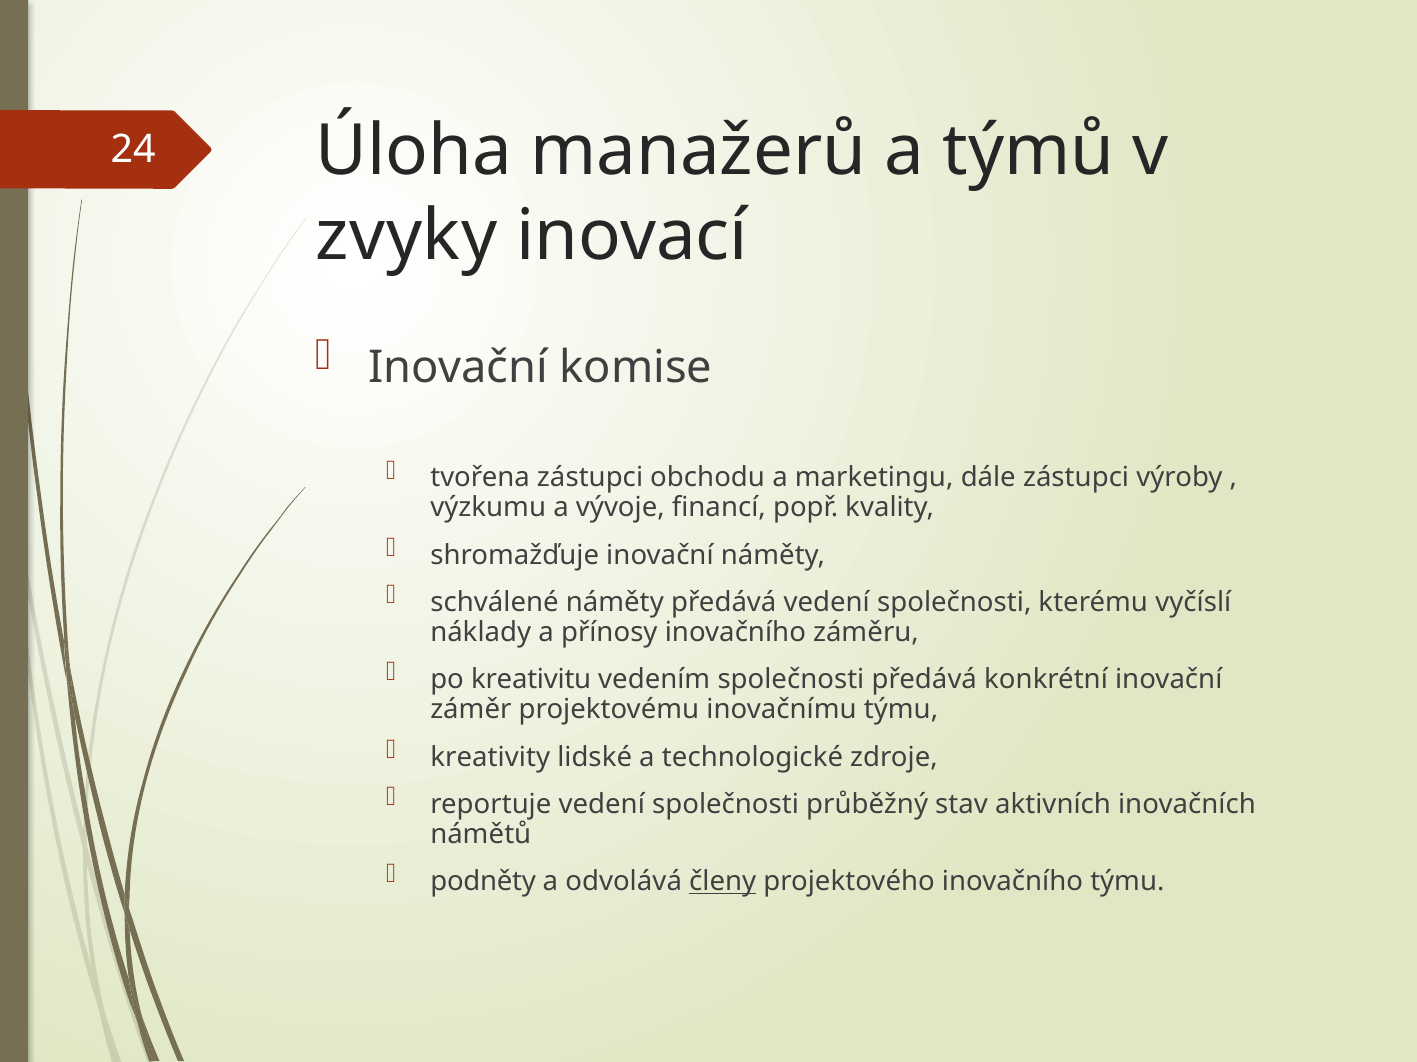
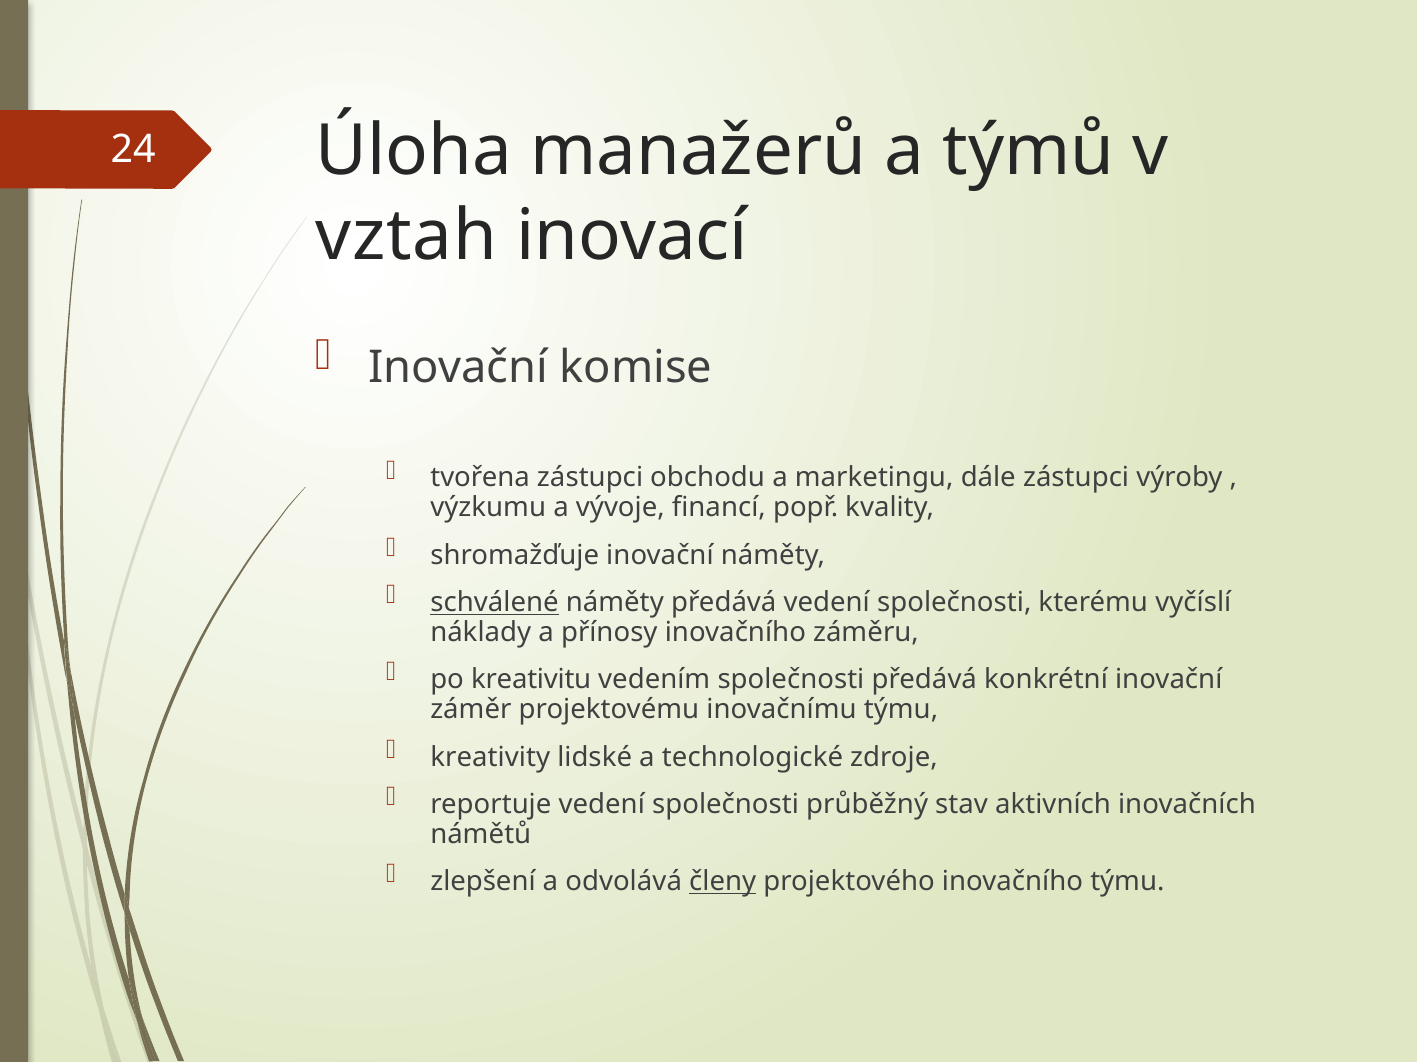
zvyky: zvyky -> vztah
schválené underline: none -> present
podněty: podněty -> zlepšení
